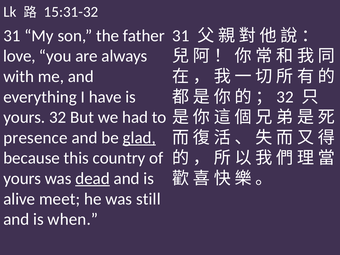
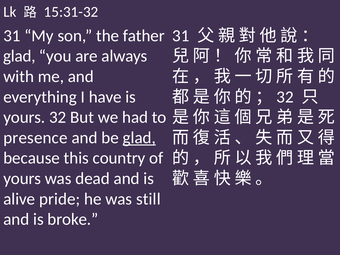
love at (19, 56): love -> glad
dead underline: present -> none
meet: meet -> pride
when: when -> broke
